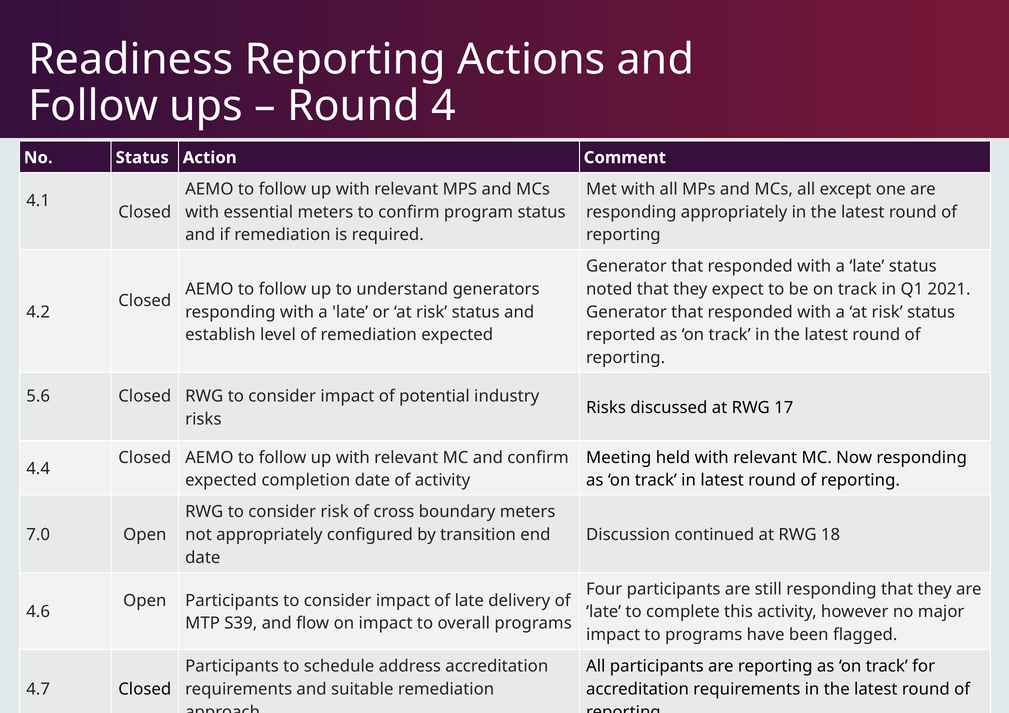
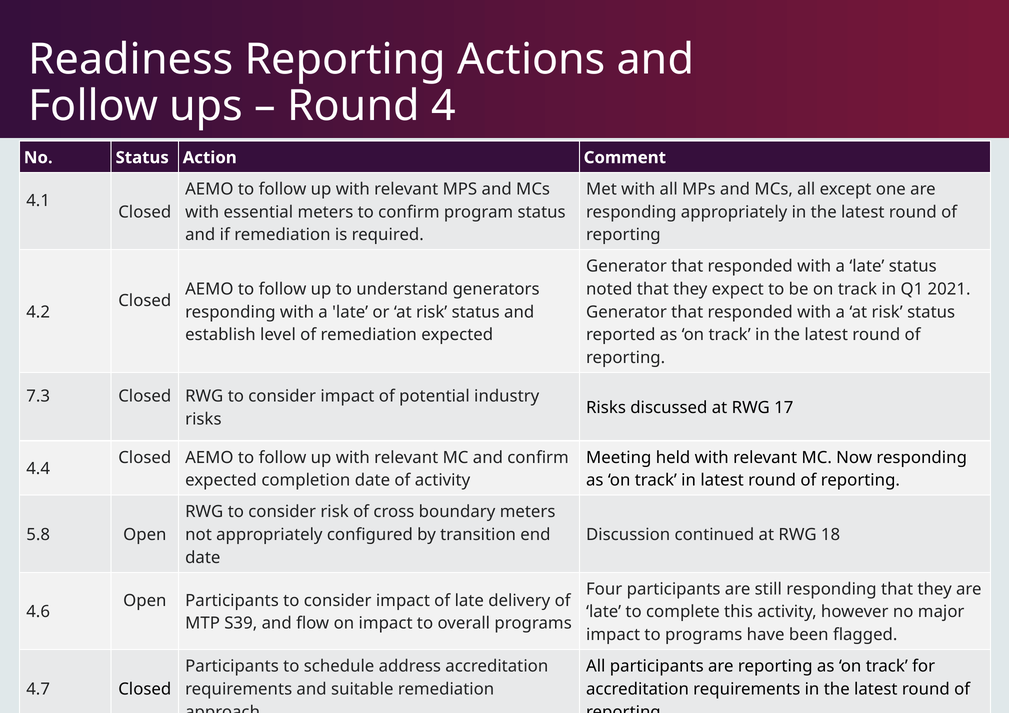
5.6: 5.6 -> 7.3
7.0: 7.0 -> 5.8
